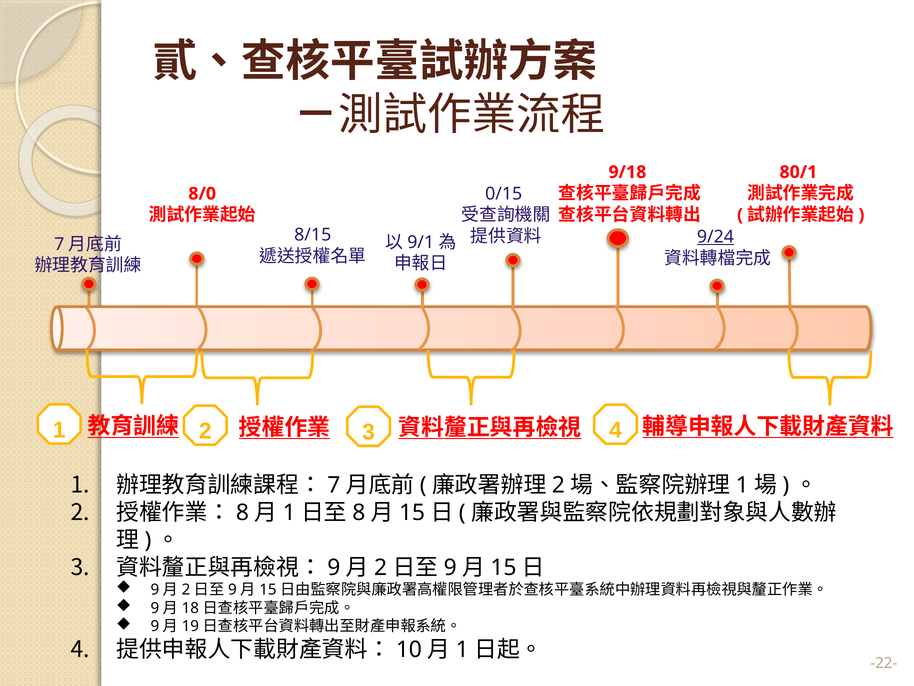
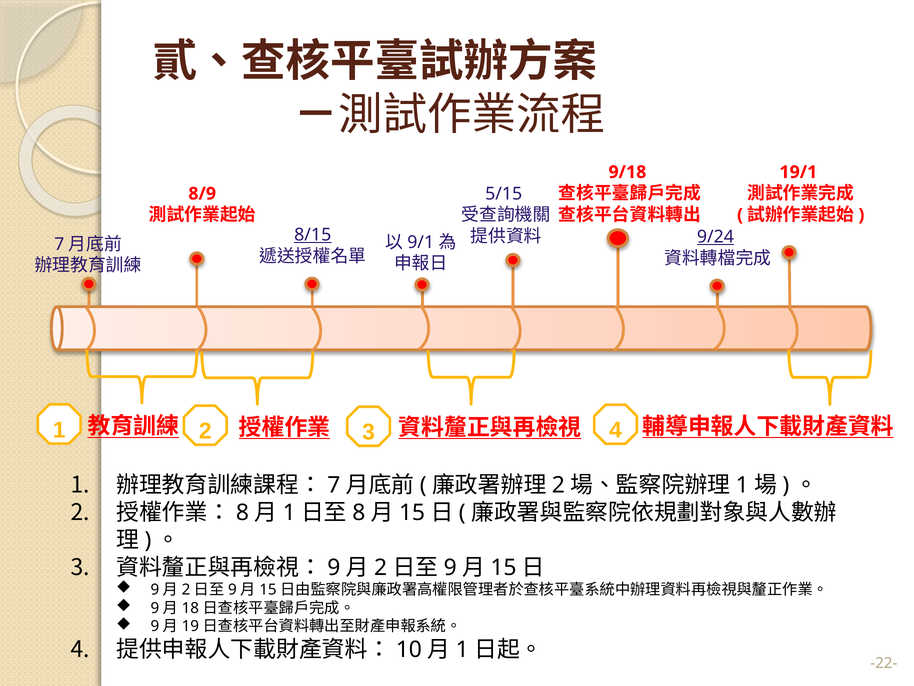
80/1: 80/1 -> 19/1
0/15: 0/15 -> 5/15
8/0: 8/0 -> 8/9
8/15 underline: none -> present
